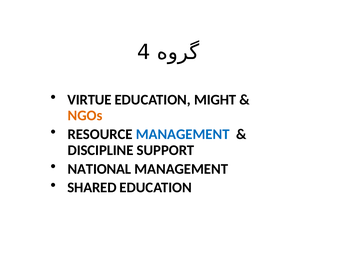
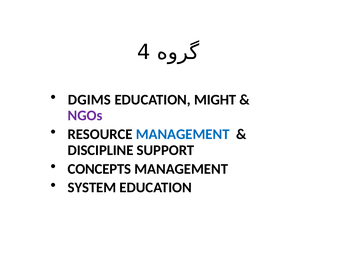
VIRTUE: VIRTUE -> DGIMS
NGOs colour: orange -> purple
NATIONAL: NATIONAL -> CONCEPTS
SHARED: SHARED -> SYSTEM
